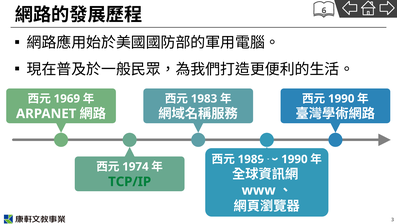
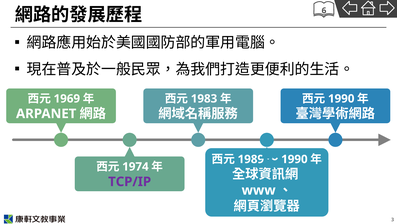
TCP/IP colour: green -> purple
